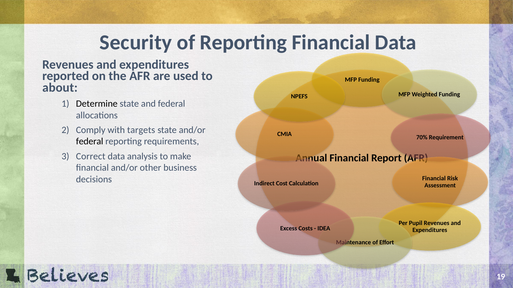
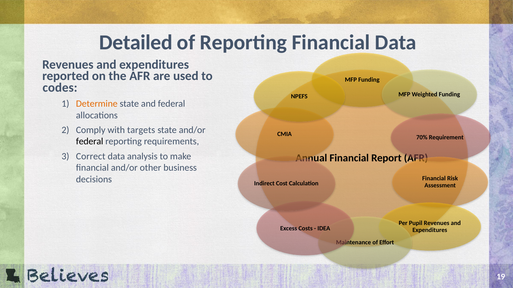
Security: Security -> Detailed
about: about -> codes
Determine colour: black -> orange
